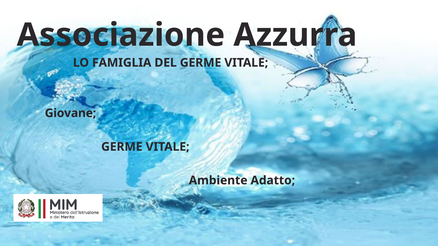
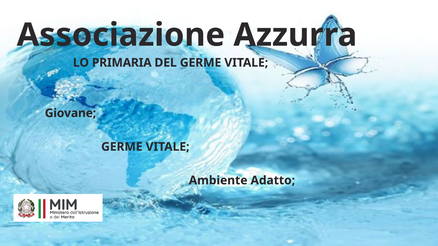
FAMIGLIA: FAMIGLIA -> PRIMARIA
